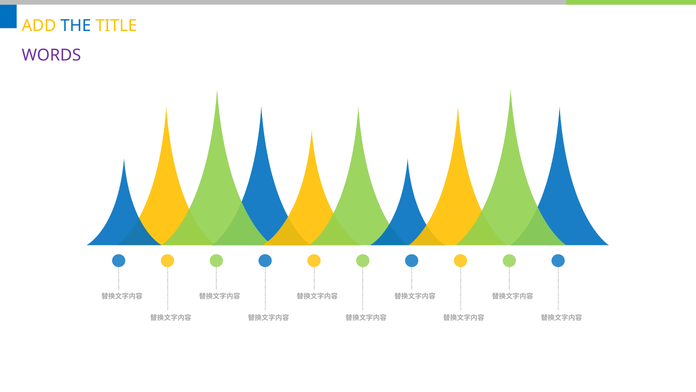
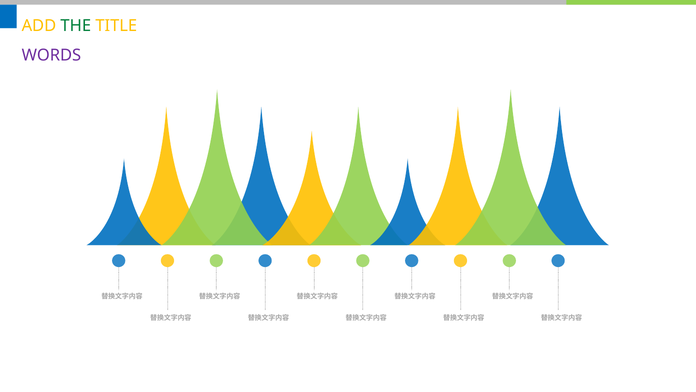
THE colour: blue -> green
